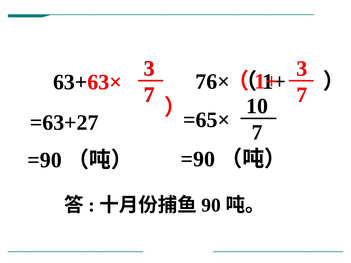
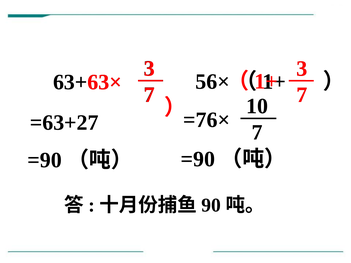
76×: 76× -> 56×
=65×: =65× -> =76×
